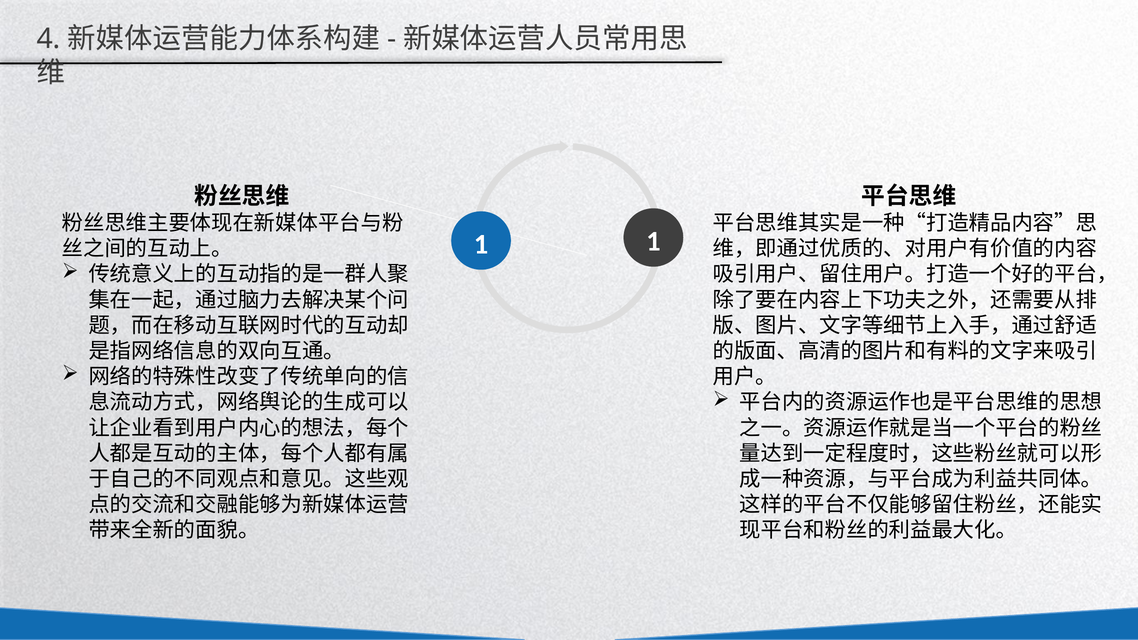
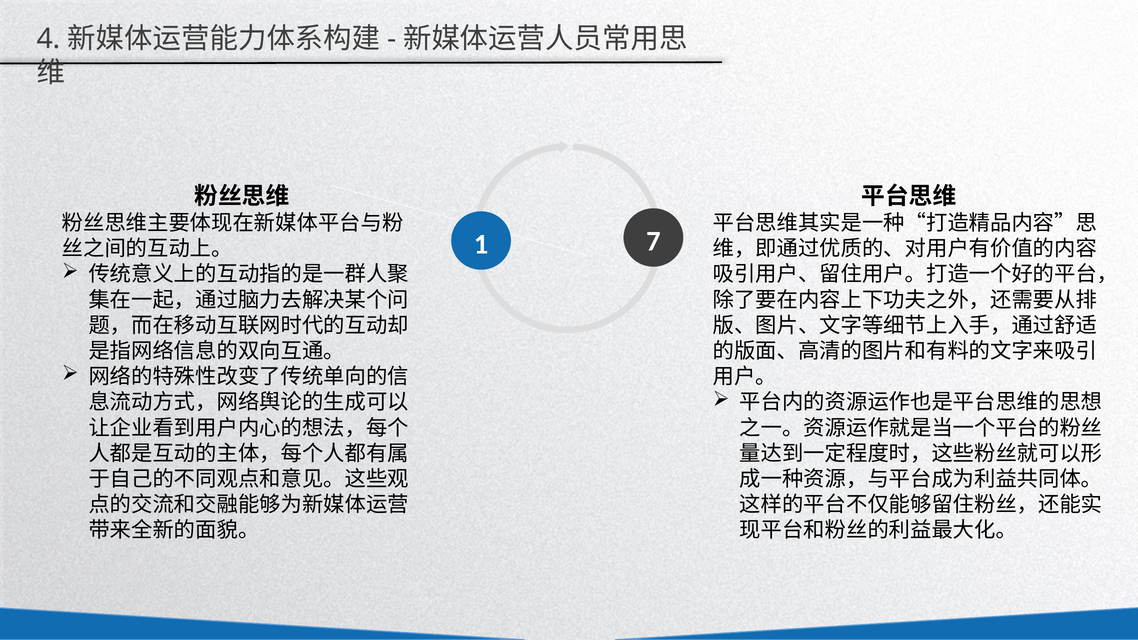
1 1: 1 -> 7
